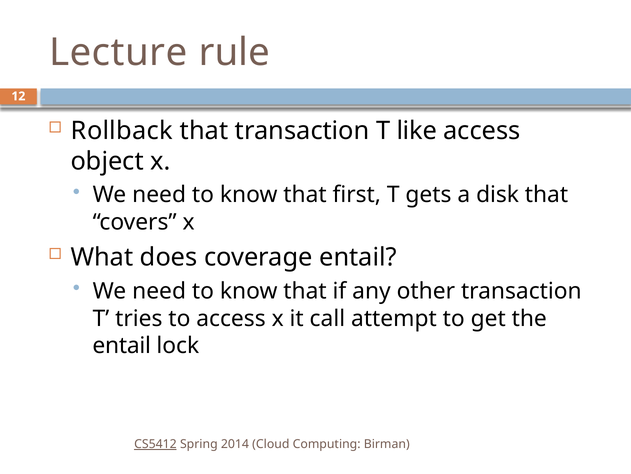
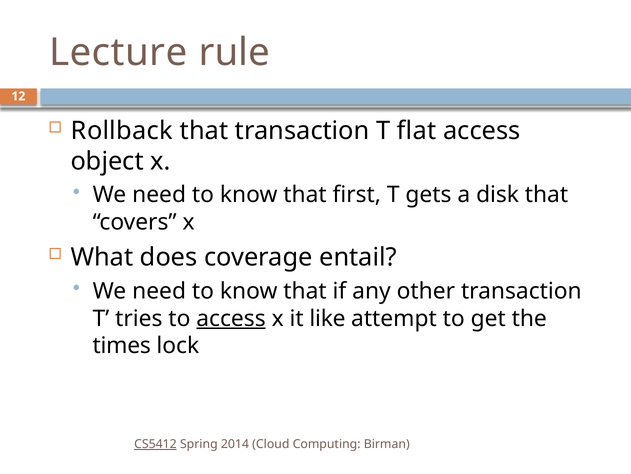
like: like -> flat
access at (231, 318) underline: none -> present
call: call -> like
entail at (122, 345): entail -> times
